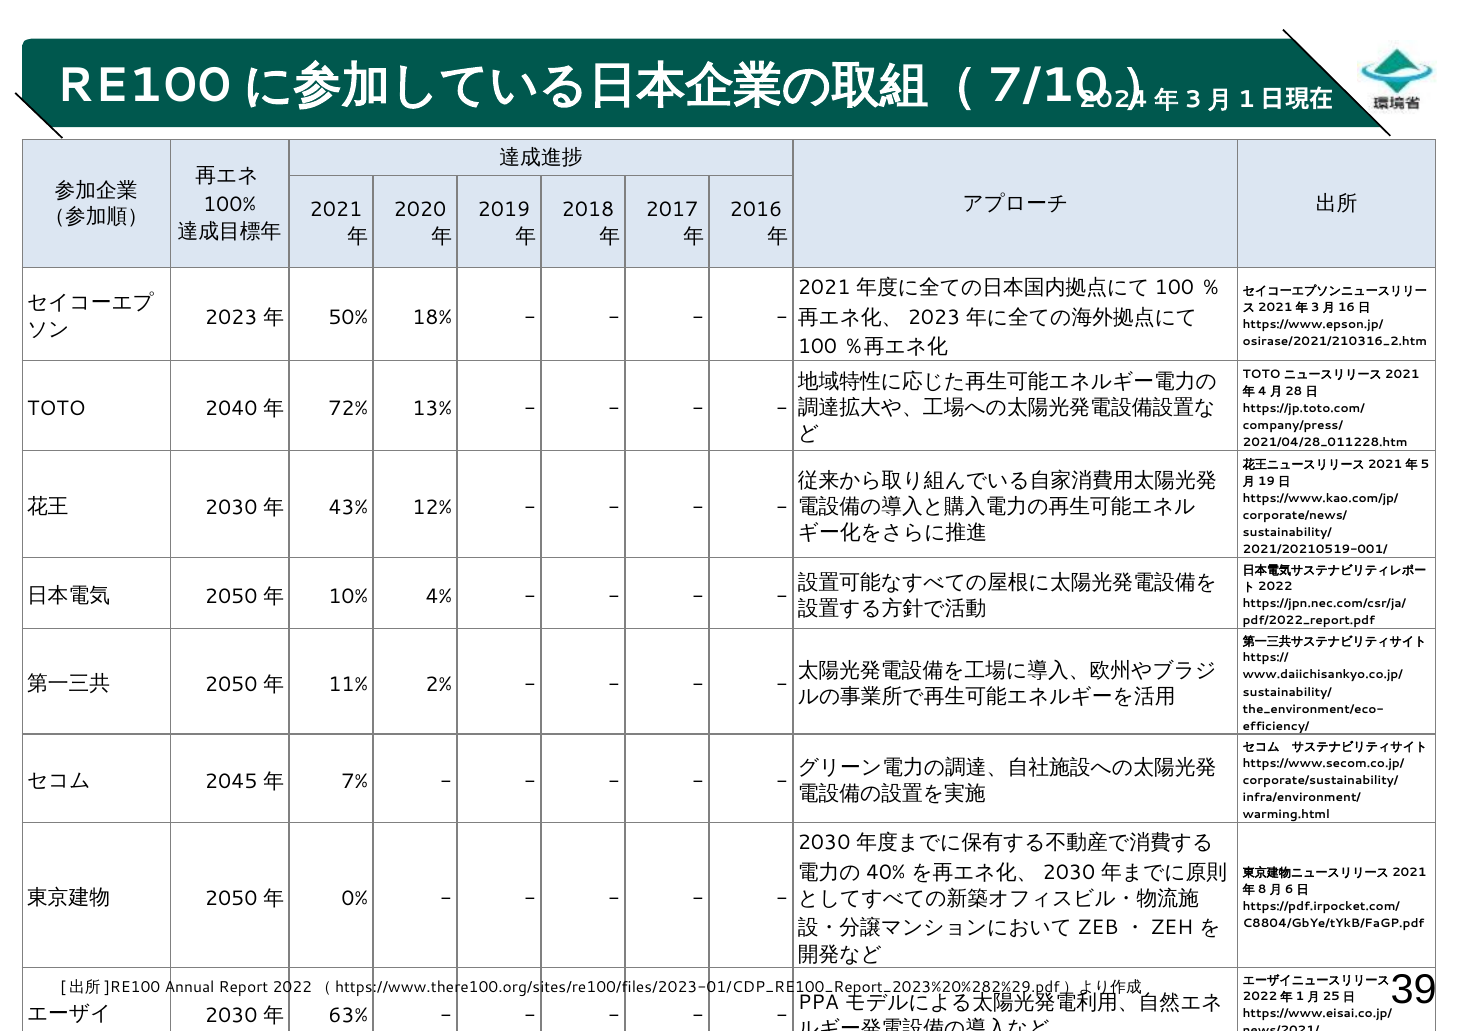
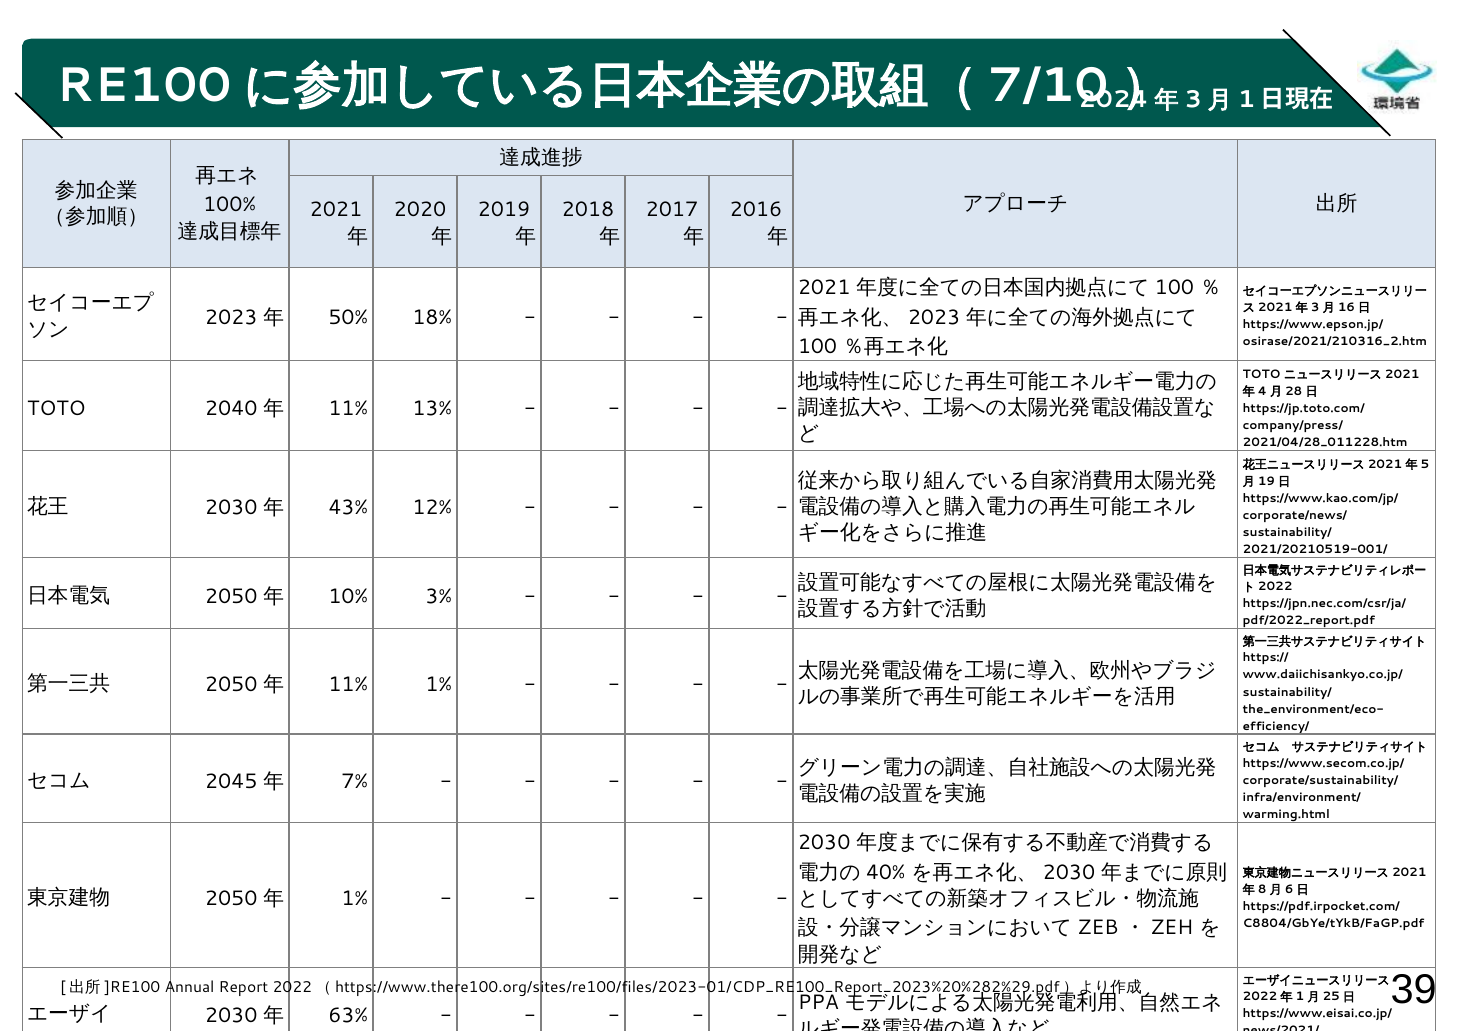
72% at (348, 409): 72% -> 11%
4%: 4% -> 3%
11% 2%: 2% -> 1%
0% at (355, 898): 0% -> 1%
